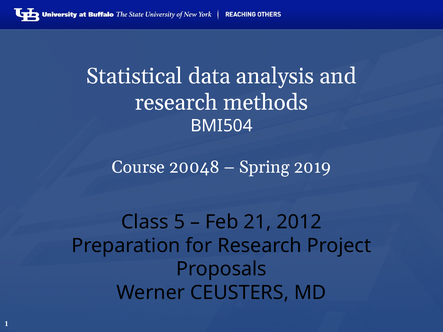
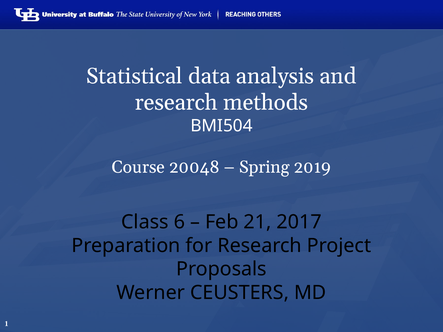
5: 5 -> 6
2012: 2012 -> 2017
